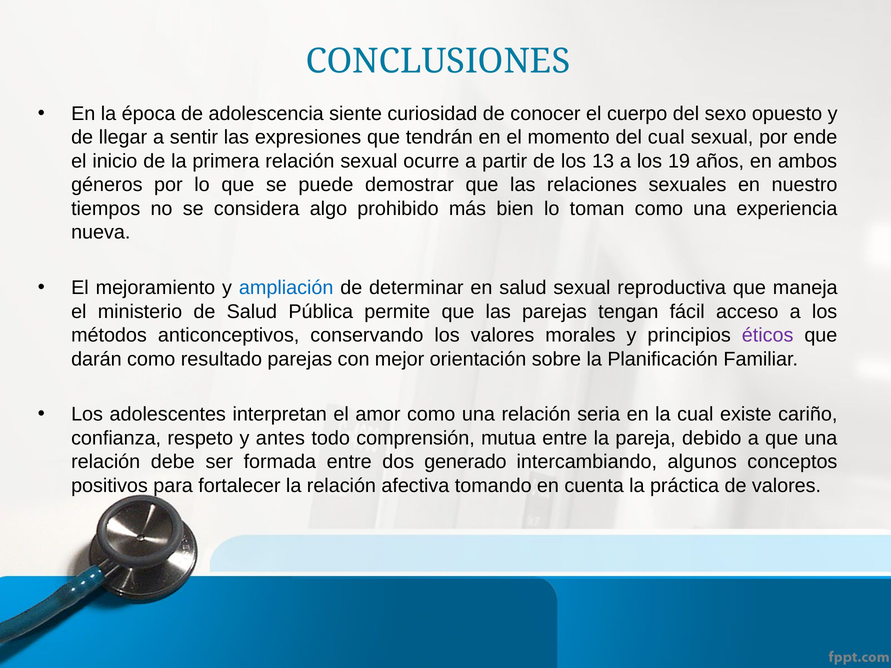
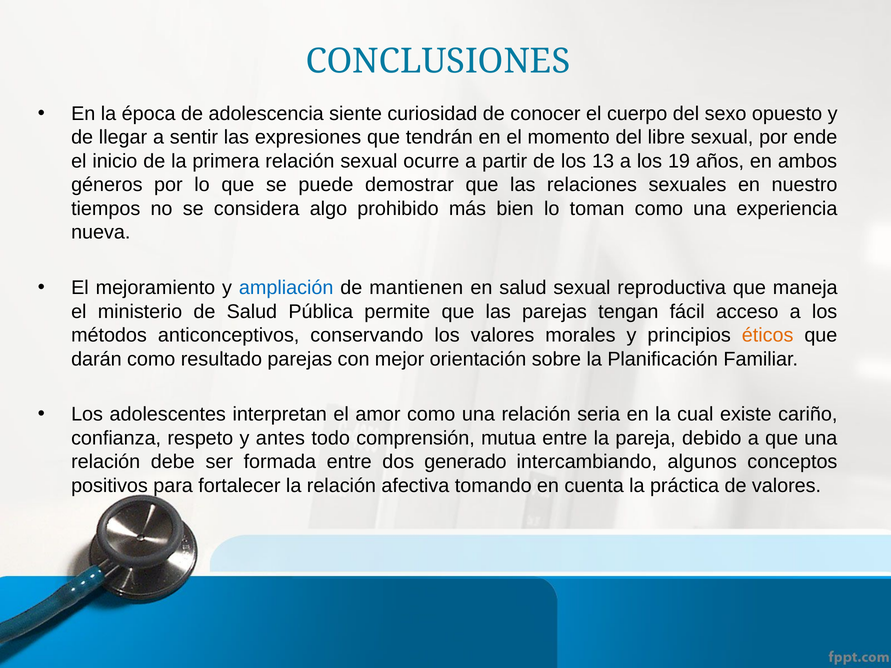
del cual: cual -> libre
determinar: determinar -> mantienen
éticos colour: purple -> orange
